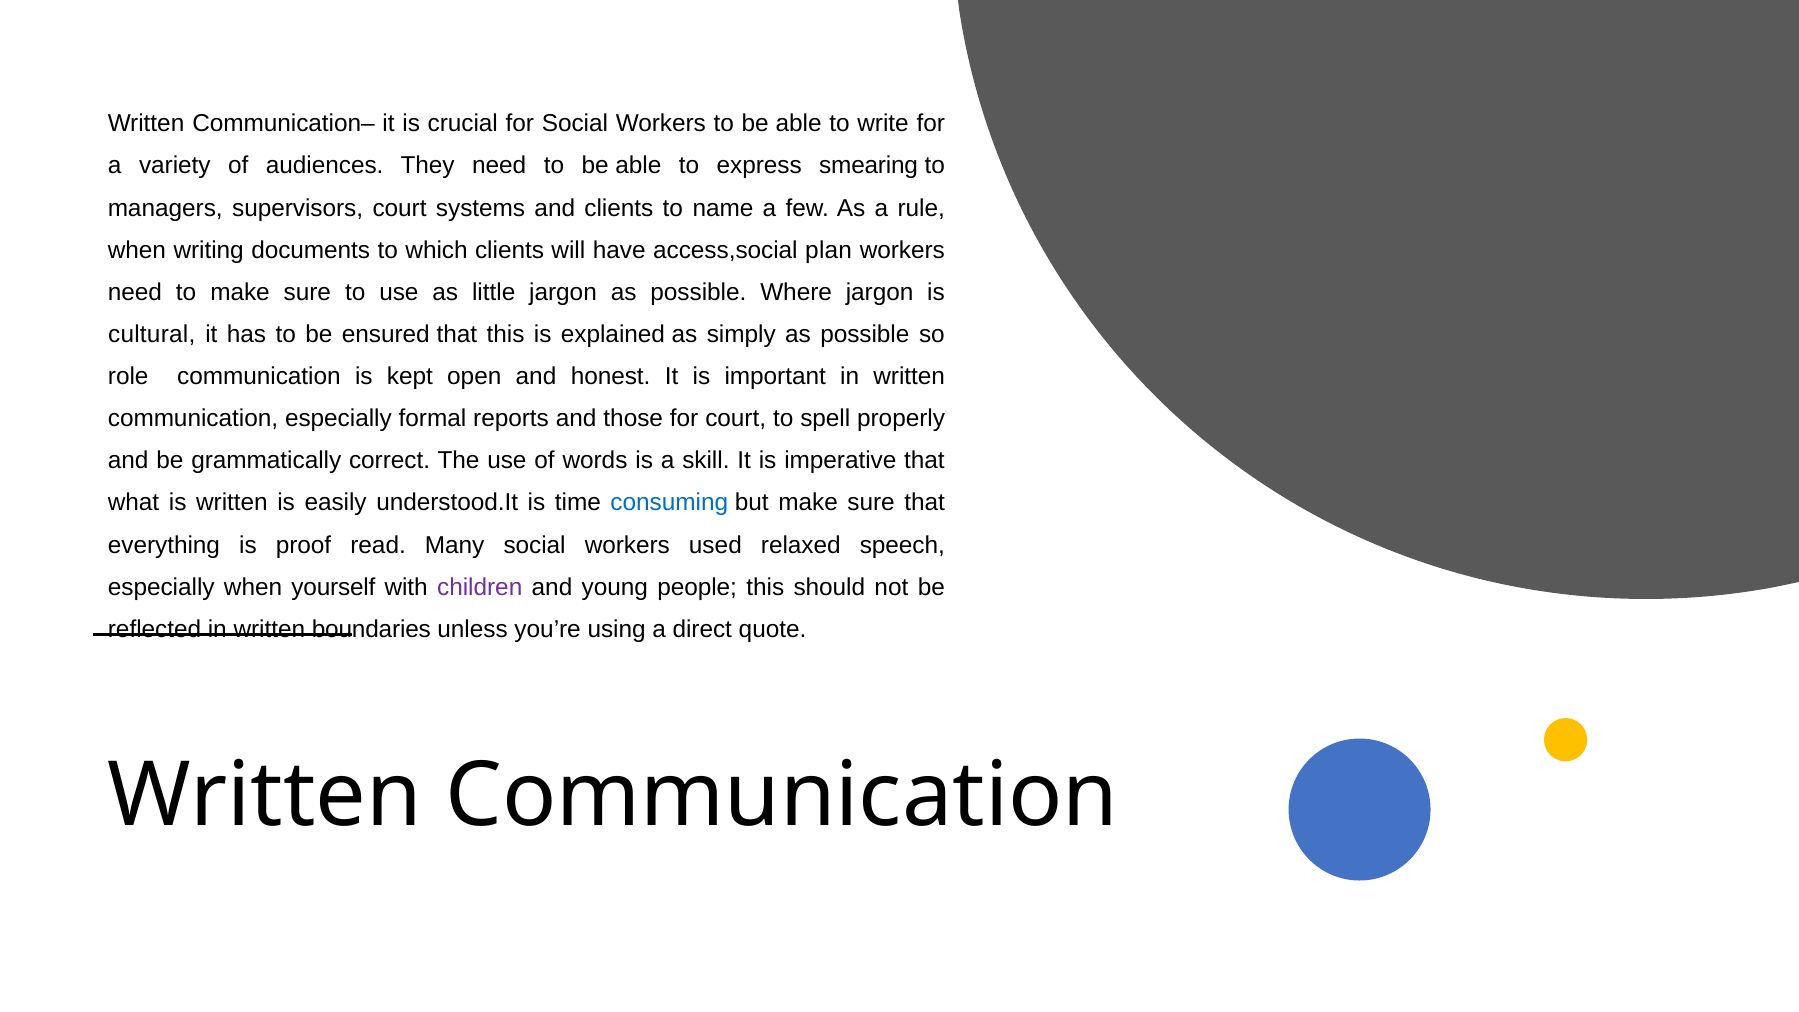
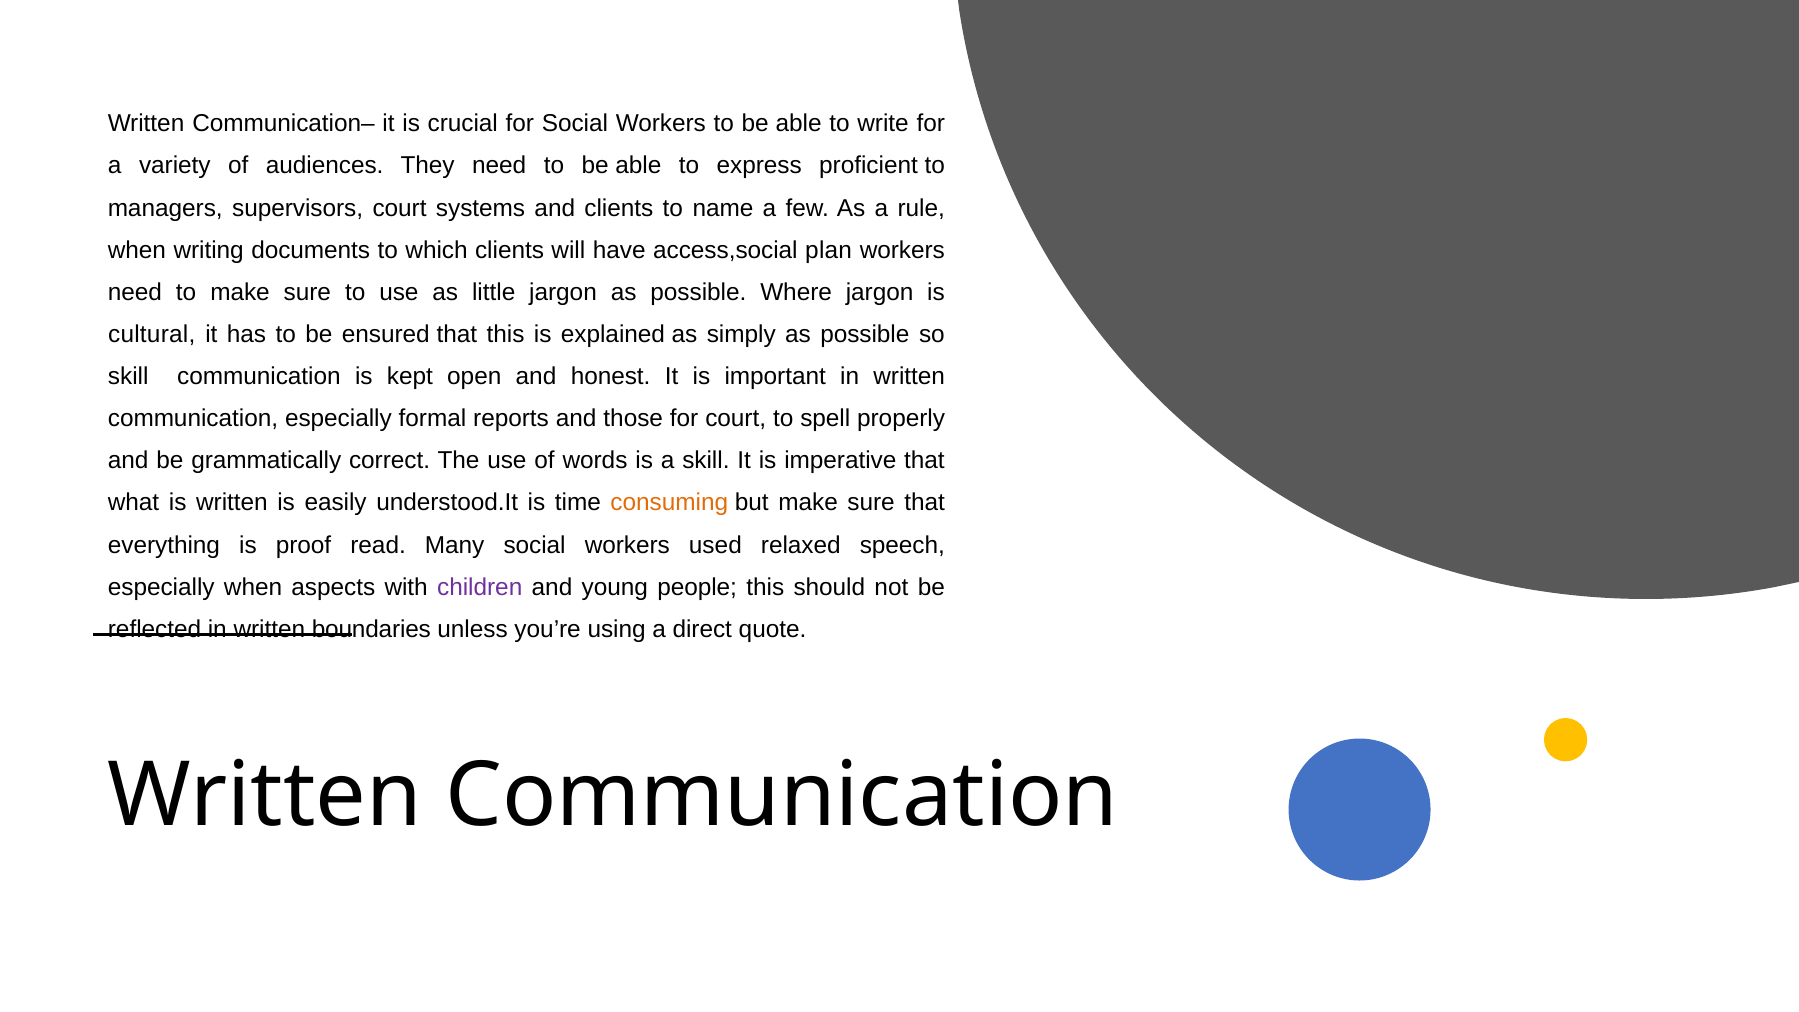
smearing: smearing -> proficient
role at (128, 376): role -> skill
consuming colour: blue -> orange
yourself: yourself -> aspects
